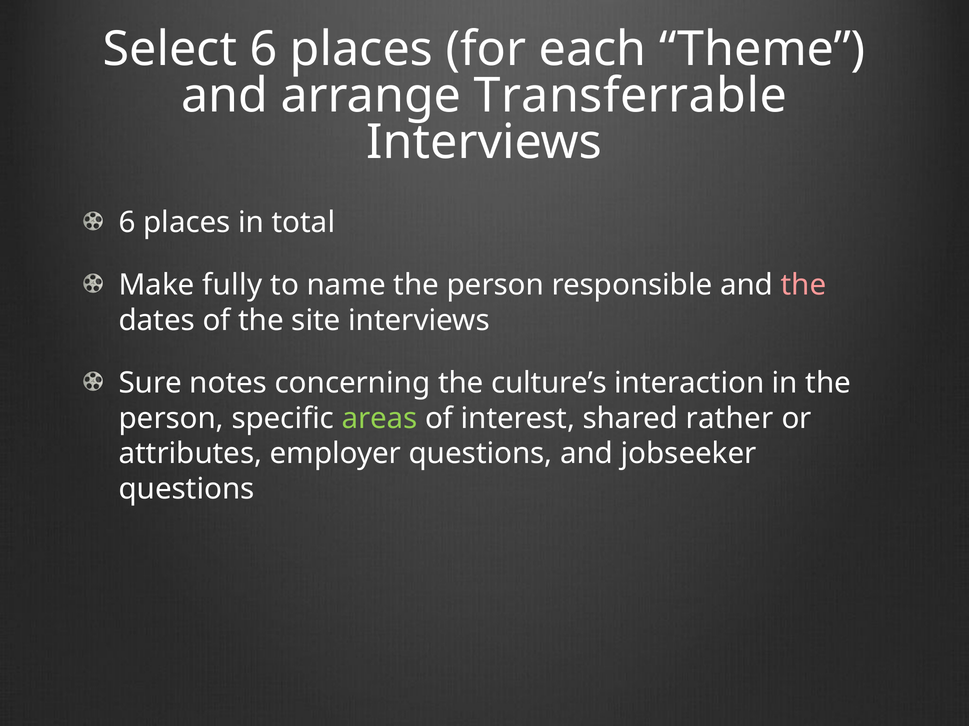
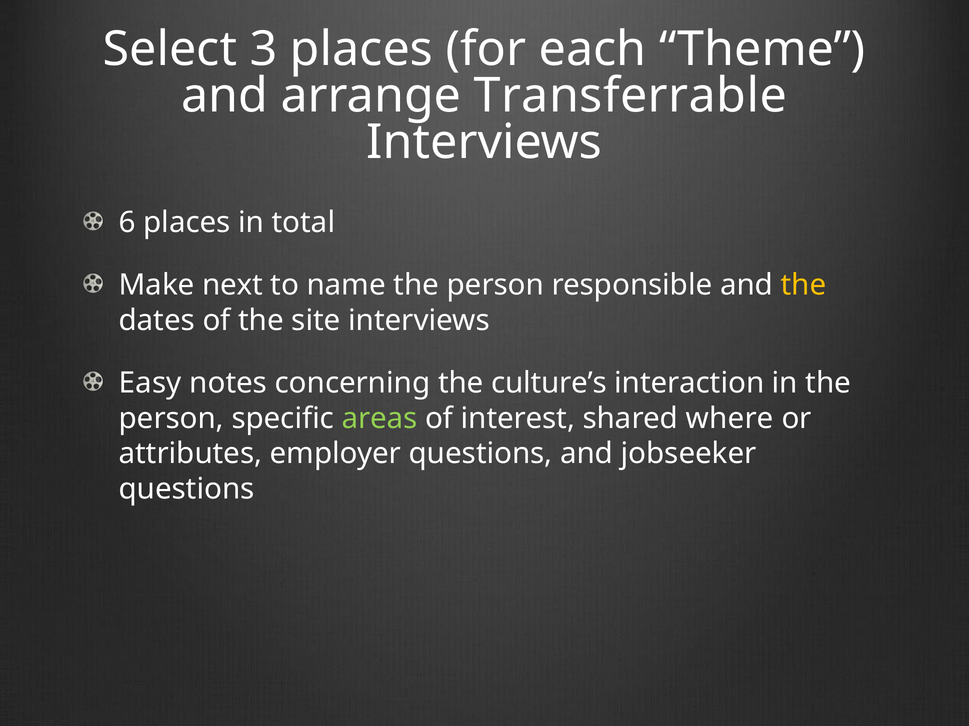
Select 6: 6 -> 3
fully: fully -> next
the at (804, 285) colour: pink -> yellow
Sure: Sure -> Easy
rather: rather -> where
